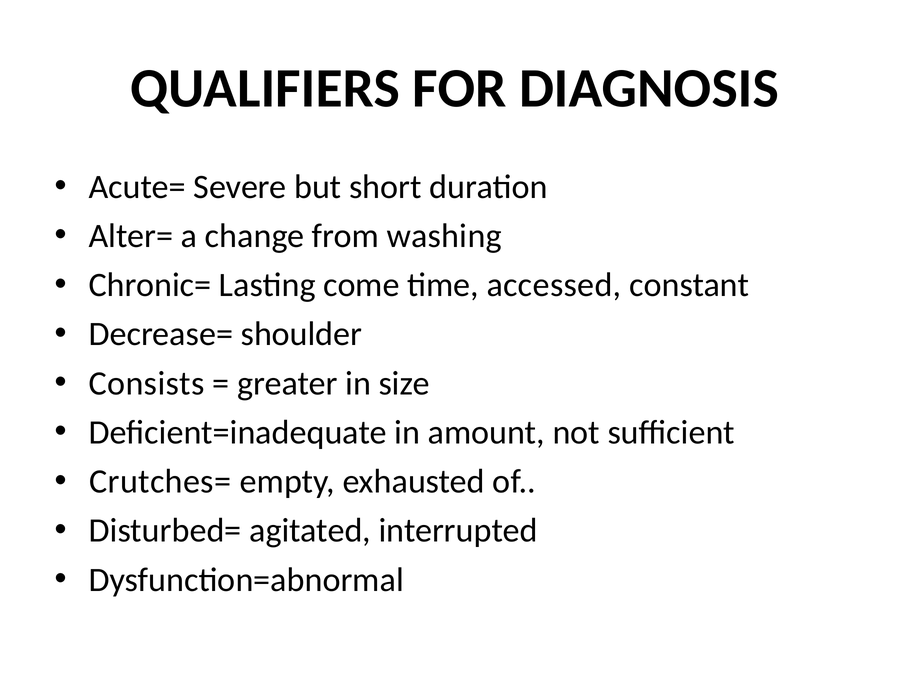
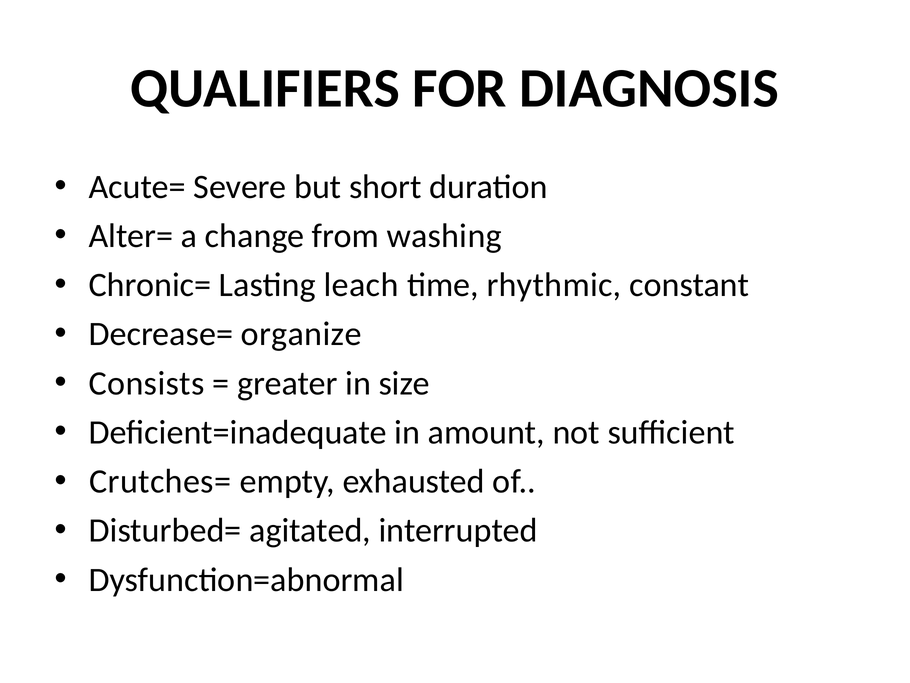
come: come -> leach
accessed: accessed -> rhythmic
shoulder: shoulder -> organize
